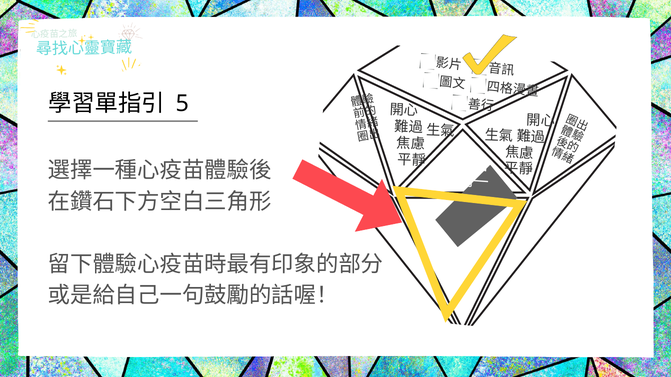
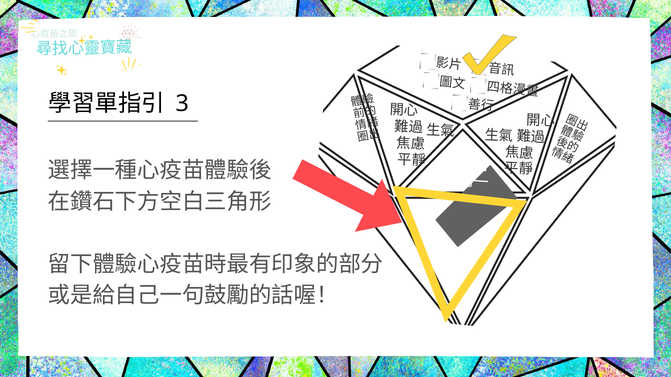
5: 5 -> 3
